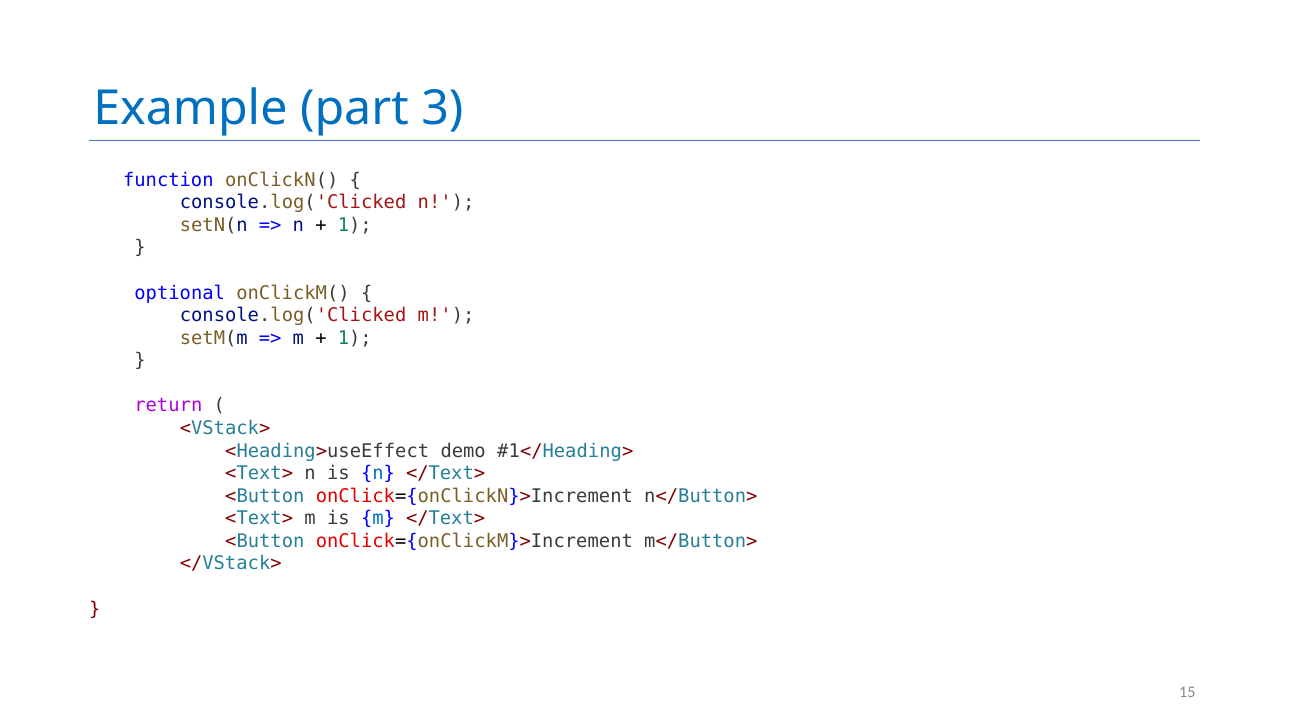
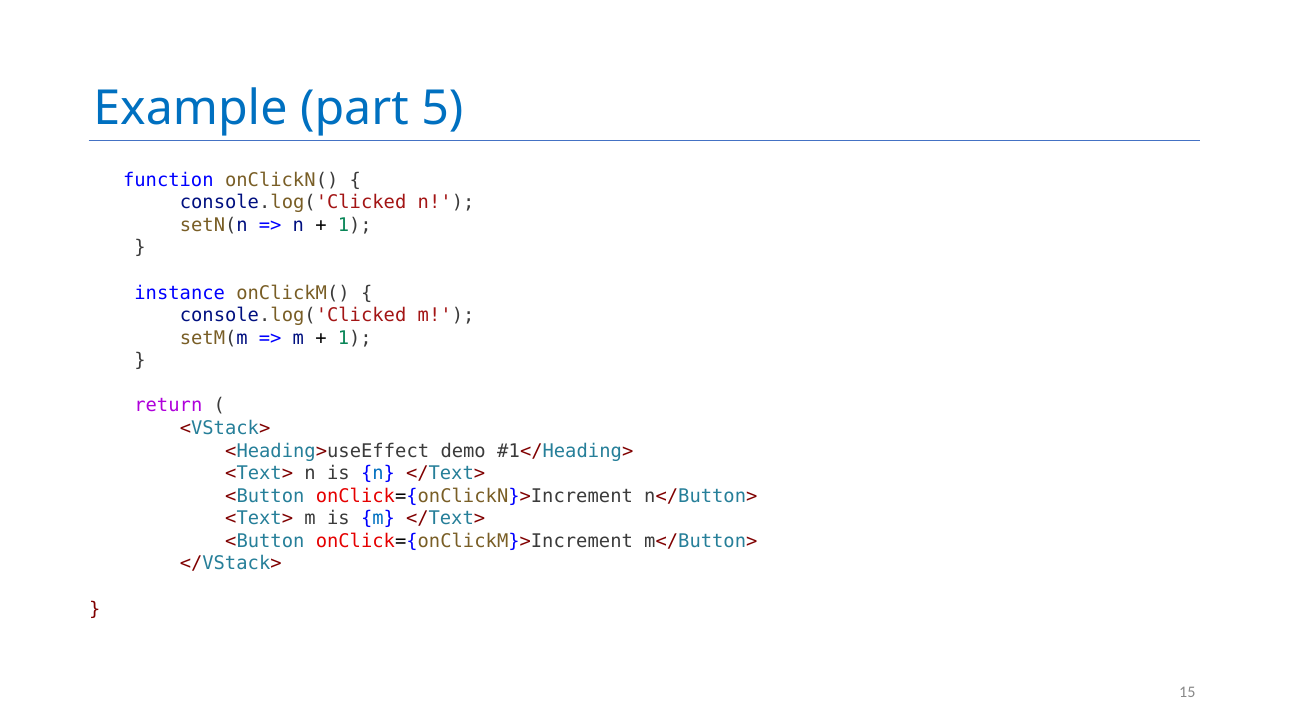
3: 3 -> 5
optional: optional -> instance
